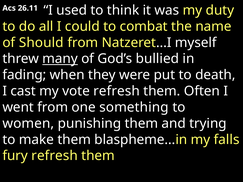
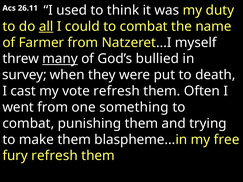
all underline: none -> present
Should: Should -> Farmer
fading: fading -> survey
women at (28, 124): women -> combat
falls: falls -> free
